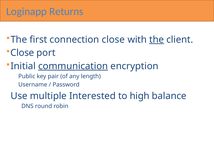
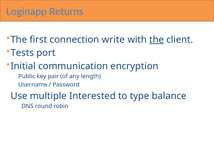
connection close: close -> write
Close at (22, 53): Close -> Tests
communication underline: present -> none
high: high -> type
